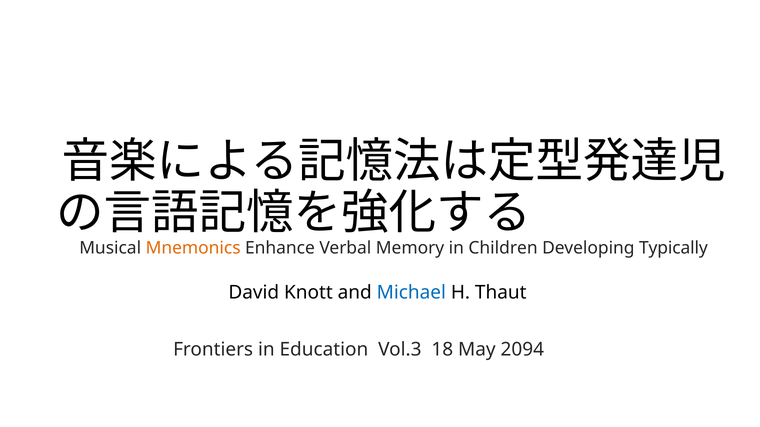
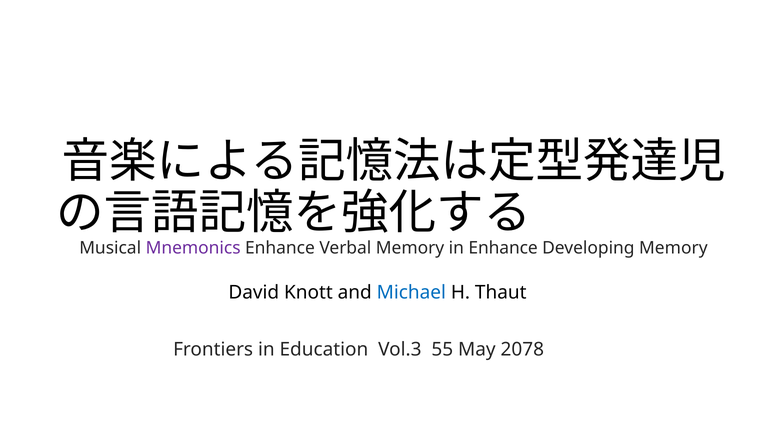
Mnemonics colour: orange -> purple
in Children: Children -> Enhance
Developing Typically: Typically -> Memory
18: 18 -> 55
2094: 2094 -> 2078
